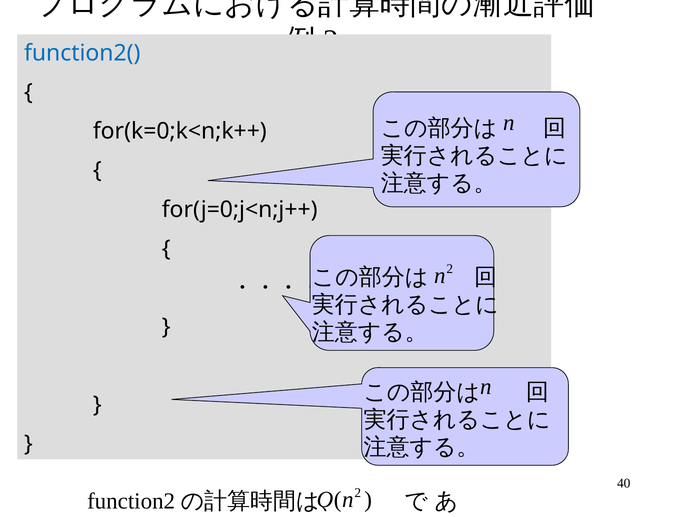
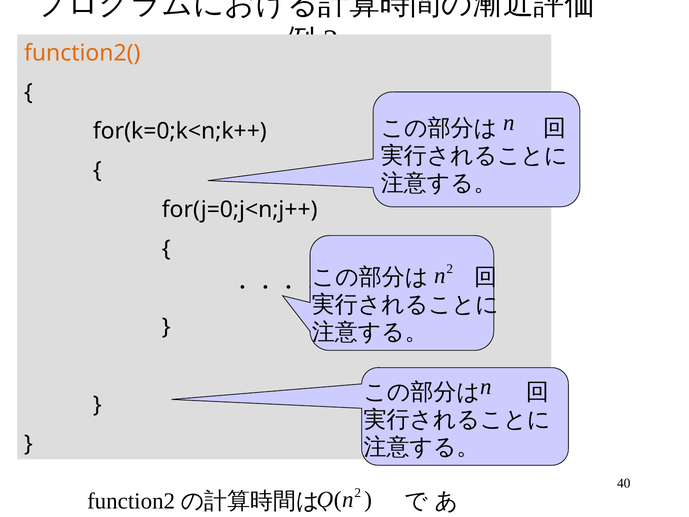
function2( colour: blue -> orange
